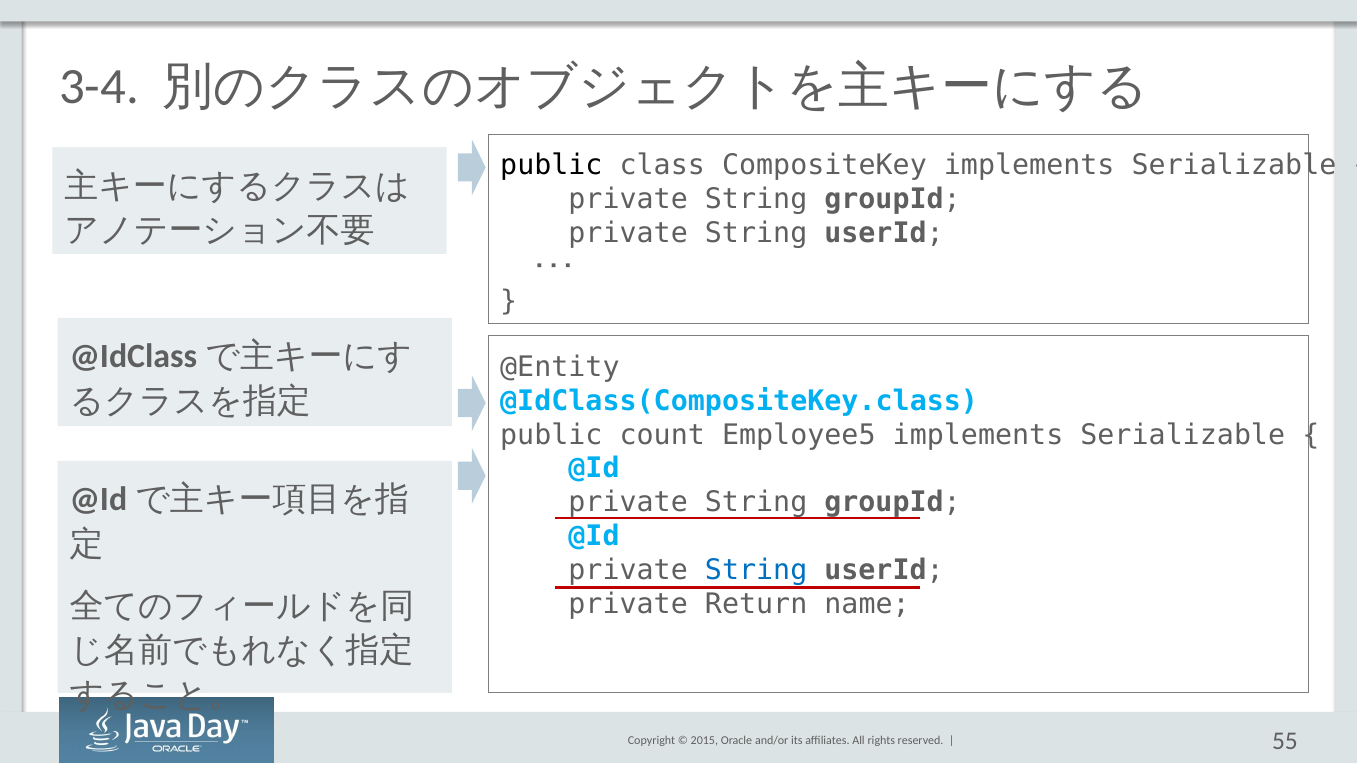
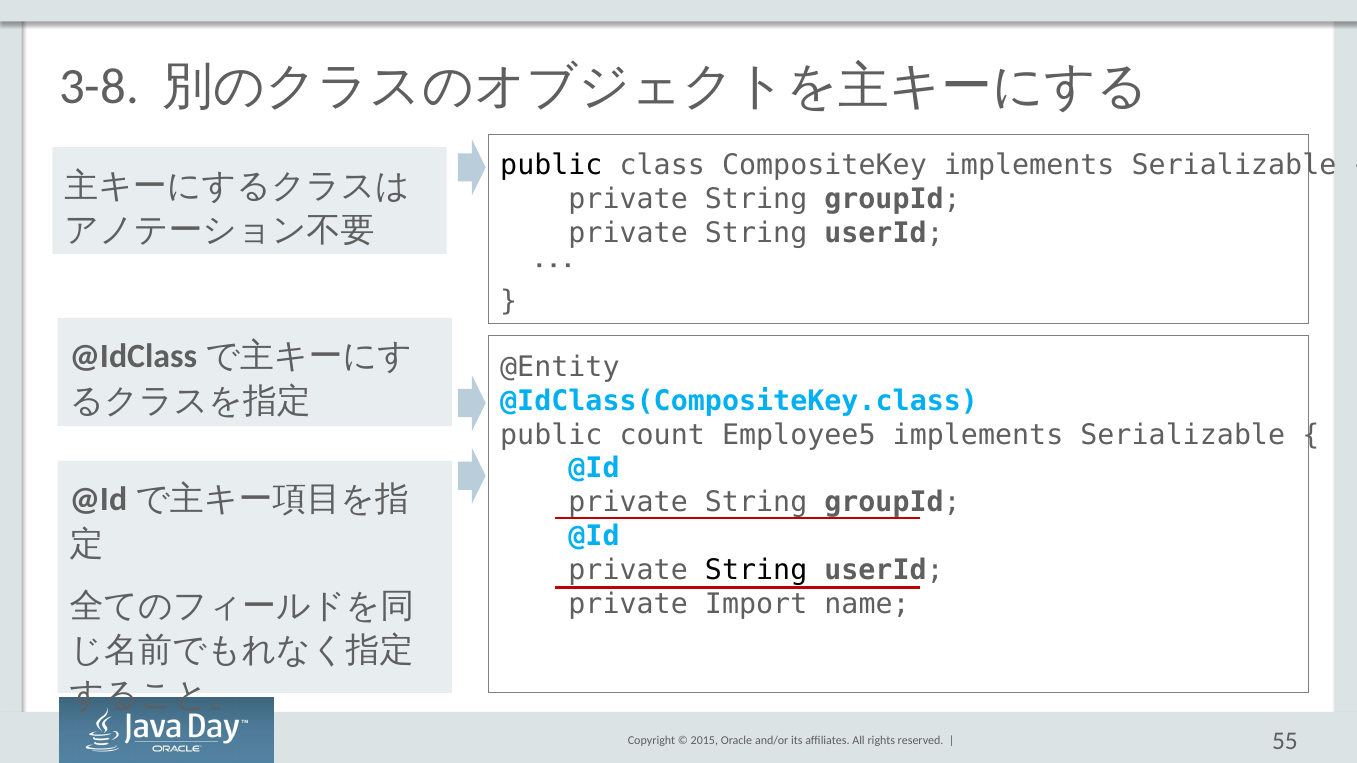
3-4: 3-4 -> 3-8
String at (756, 571) colour: blue -> black
Return: Return -> Import
